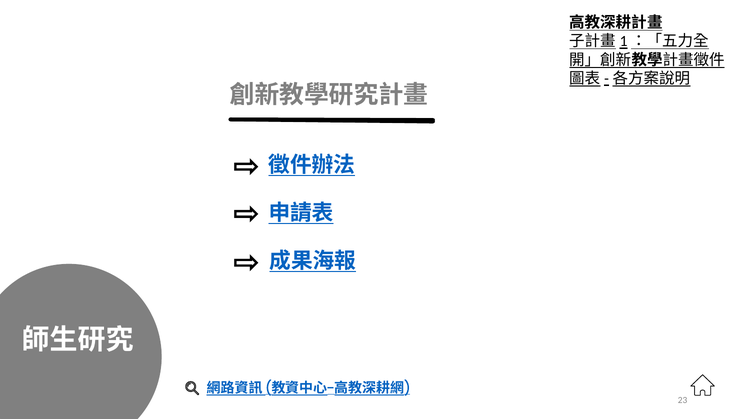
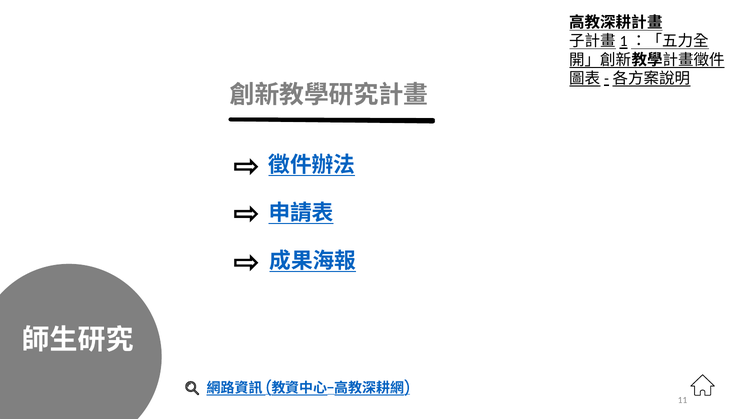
23: 23 -> 11
